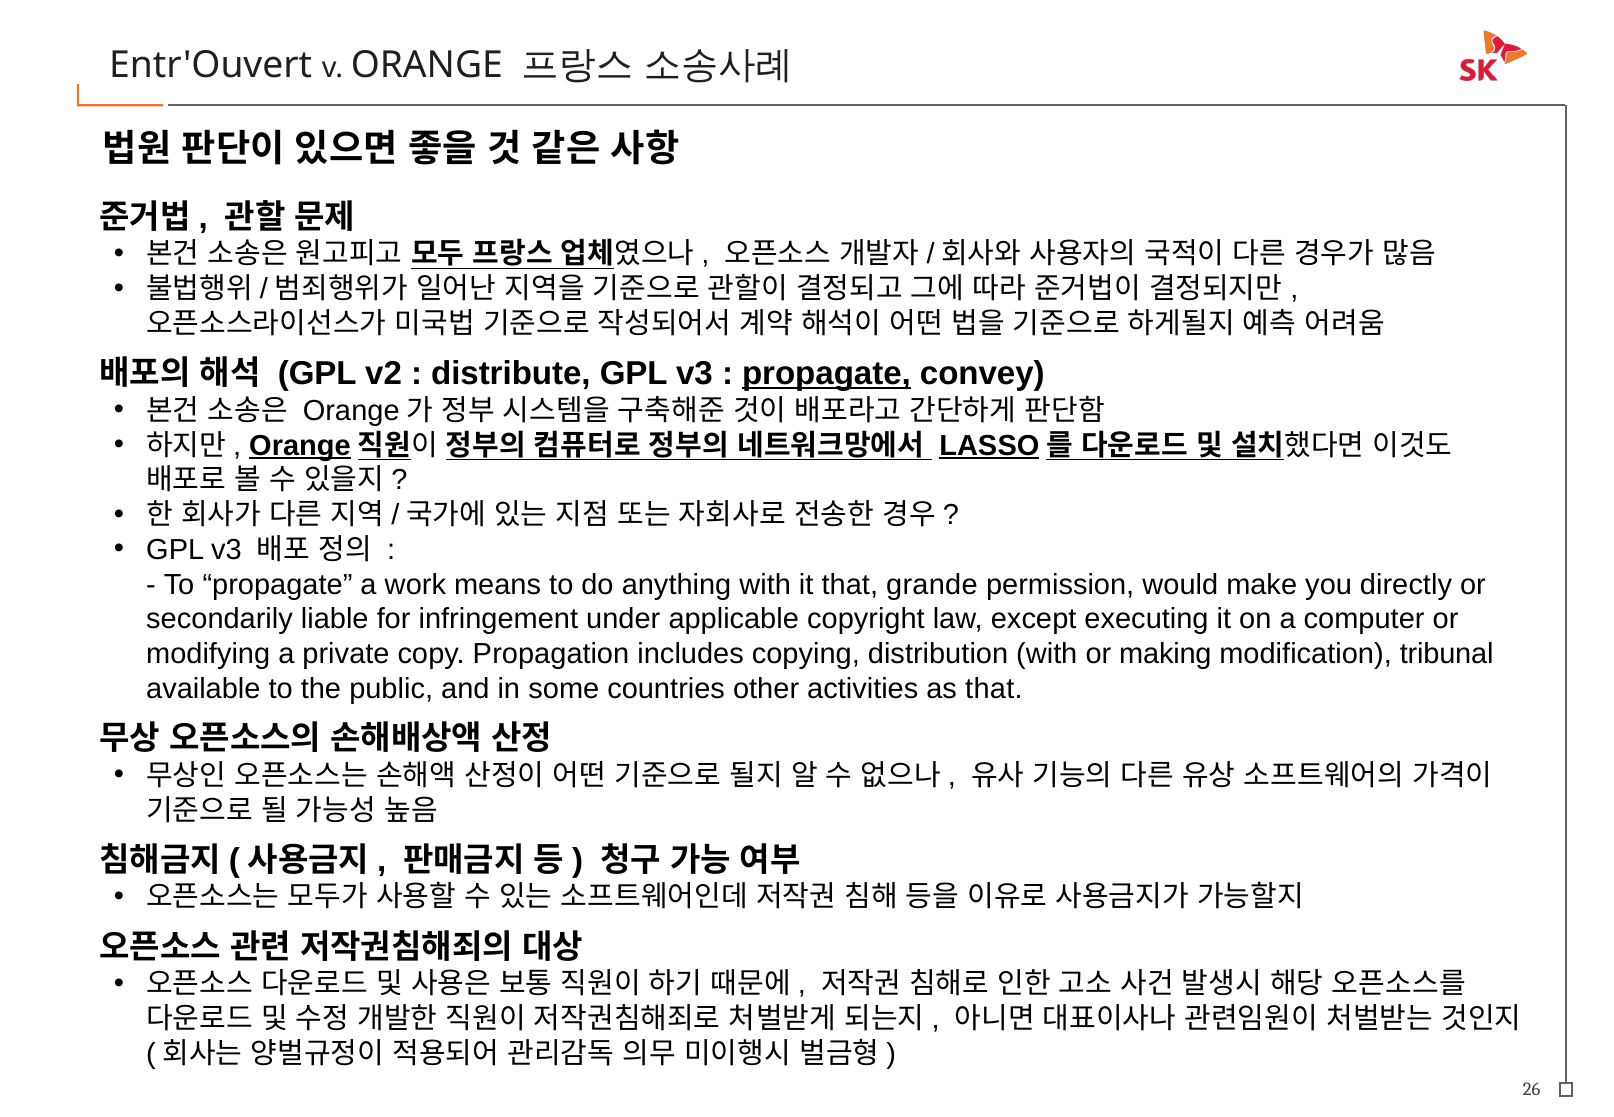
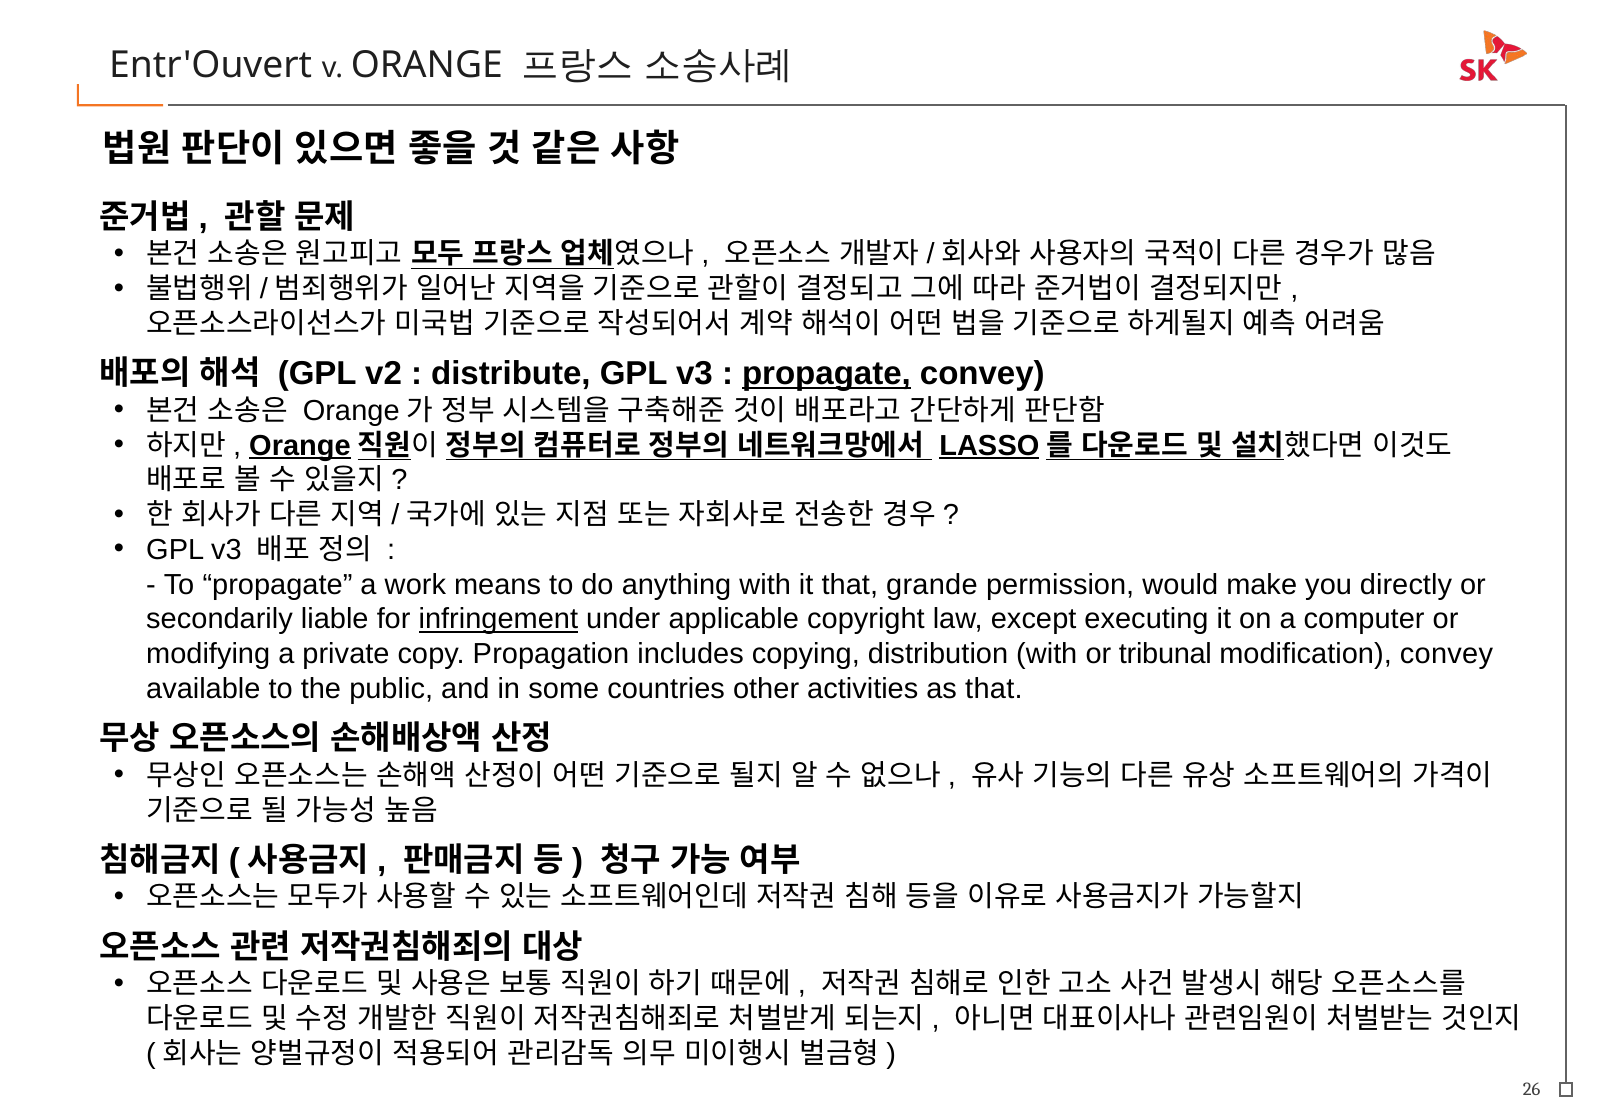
infringement underline: none -> present
making: making -> tribunal
modification tribunal: tribunal -> convey
